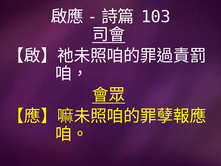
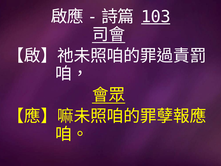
103 underline: none -> present
